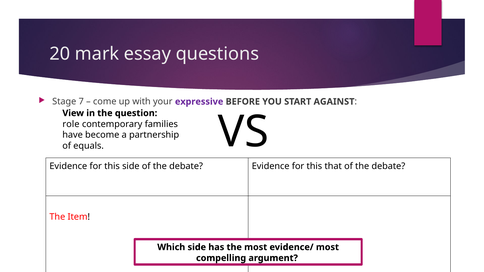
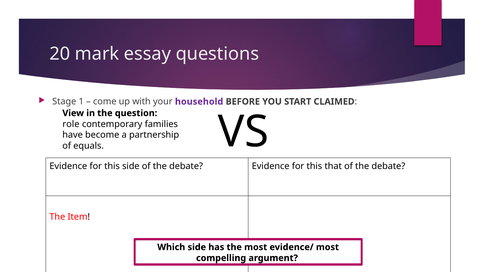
7: 7 -> 1
expressive: expressive -> household
AGAINST: AGAINST -> CLAIMED
